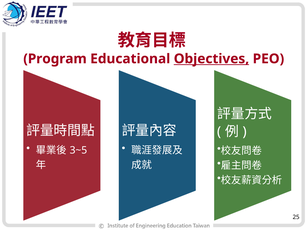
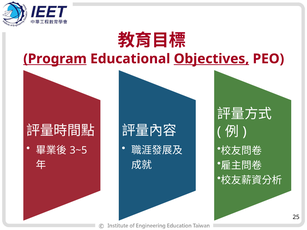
Program underline: none -> present
